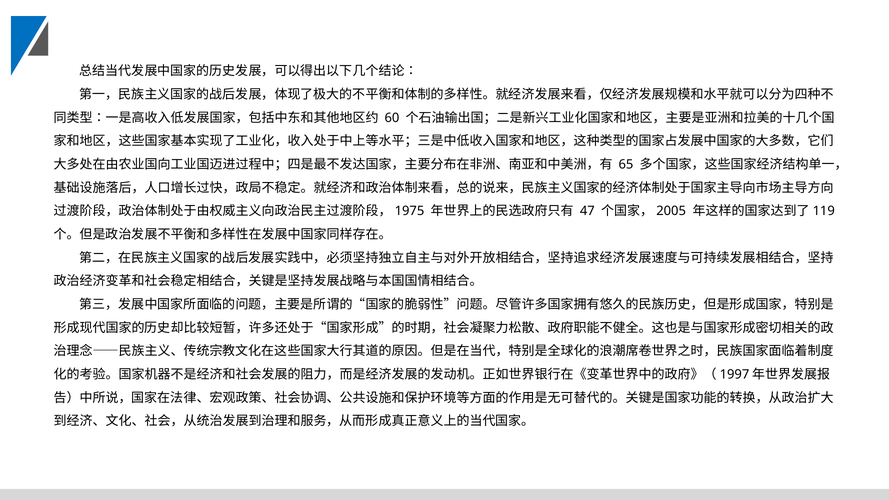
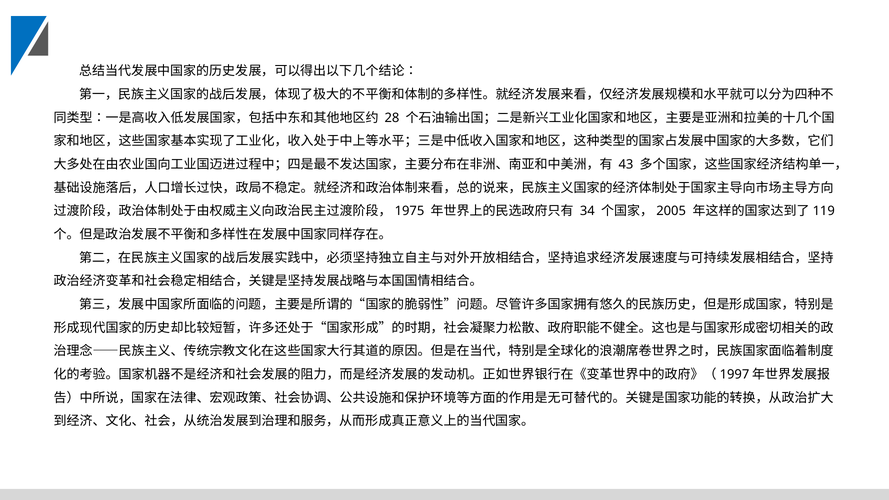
60: 60 -> 28
65: 65 -> 43
47: 47 -> 34
